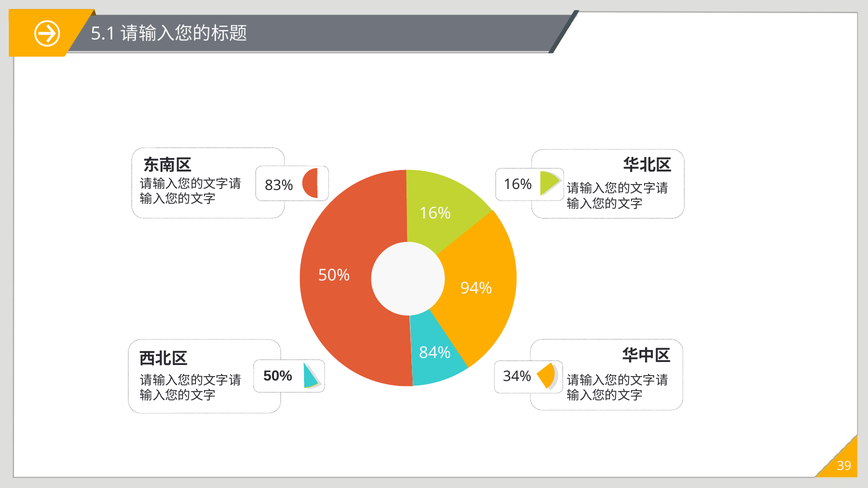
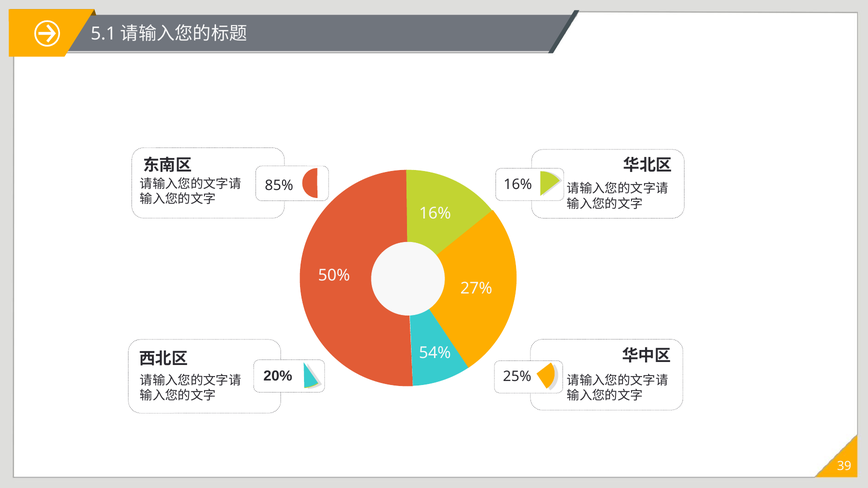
83%: 83% -> 85%
94%: 94% -> 27%
84%: 84% -> 54%
50% at (278, 376): 50% -> 20%
34%: 34% -> 25%
